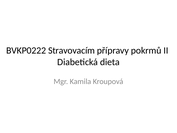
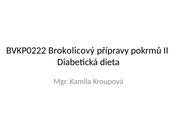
Stravovacím: Stravovacím -> Brokolicový
